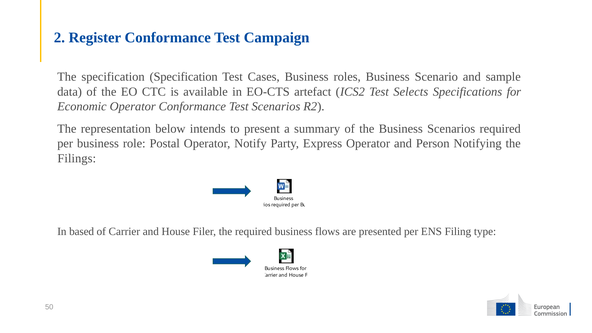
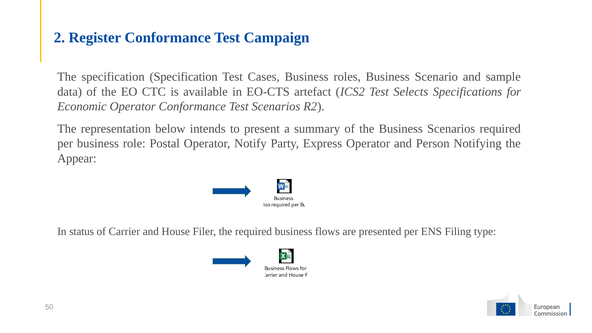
Filings: Filings -> Appear
based: based -> status
